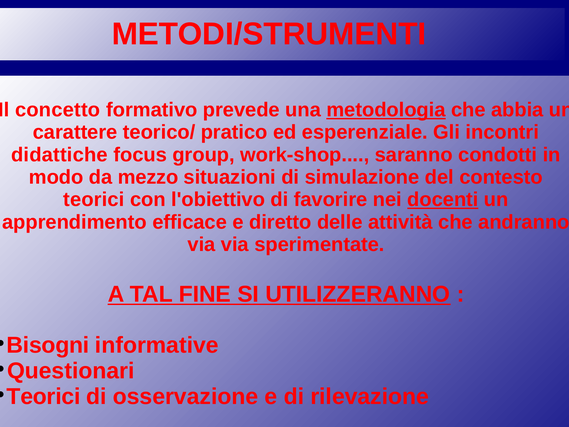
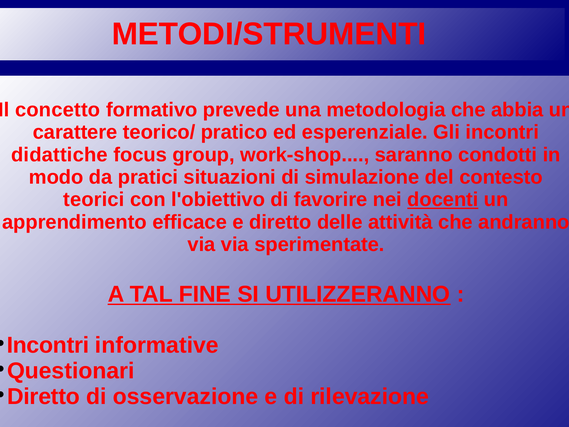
metodologia underline: present -> none
mezzo: mezzo -> pratici
Bisogni at (48, 345): Bisogni -> Incontri
Teorici at (43, 396): Teorici -> Diretto
